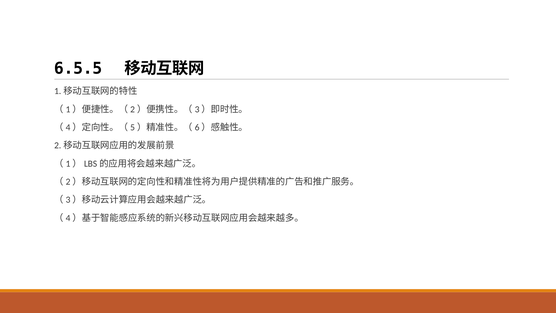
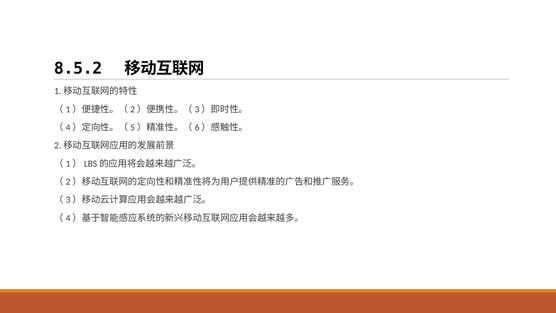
6.5.5: 6.5.5 -> 8.5.2
